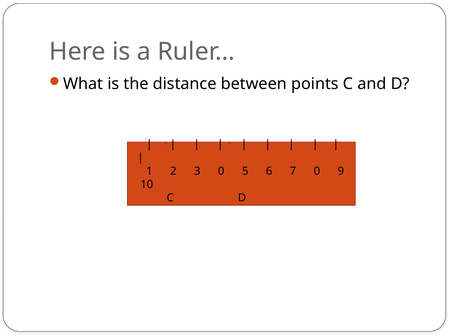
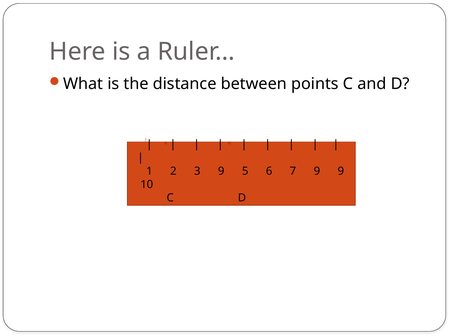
3 0: 0 -> 9
7 0: 0 -> 9
